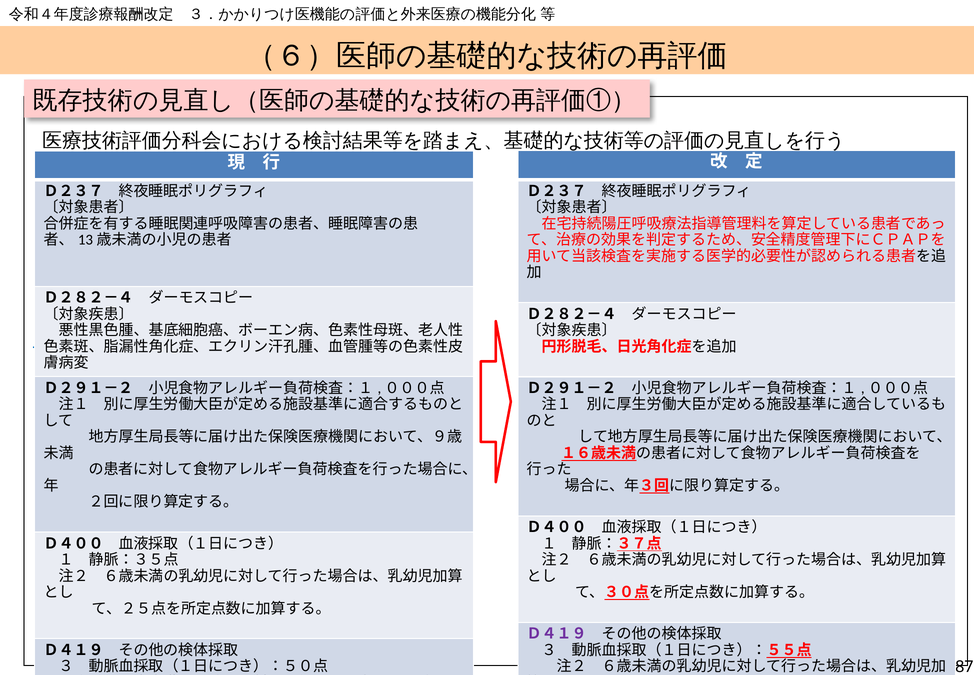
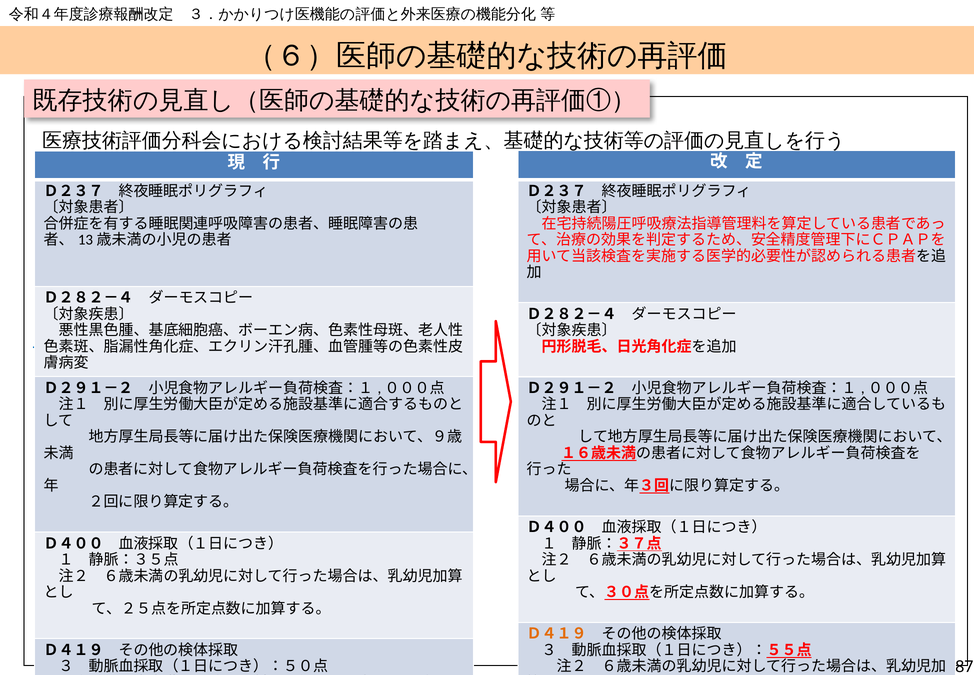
Ｄ４１９ at (557, 633) colour: purple -> orange
